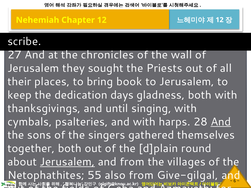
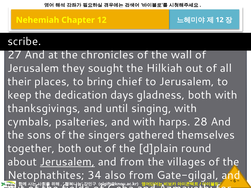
Priests: Priests -> Hilkiah
book: book -> chief
And at (221, 122) underline: present -> none
55: 55 -> 34
Give-gilgal: Give-gilgal -> Gate-gilgal
